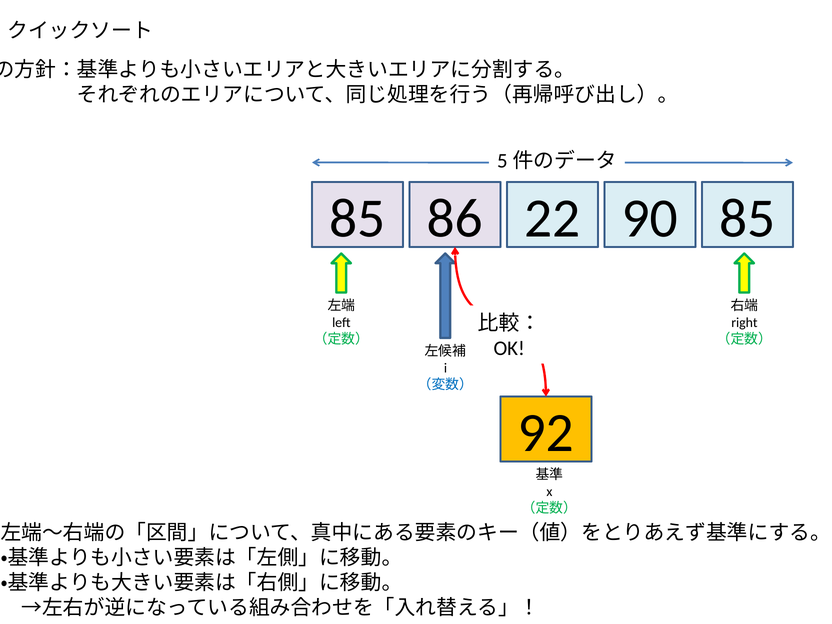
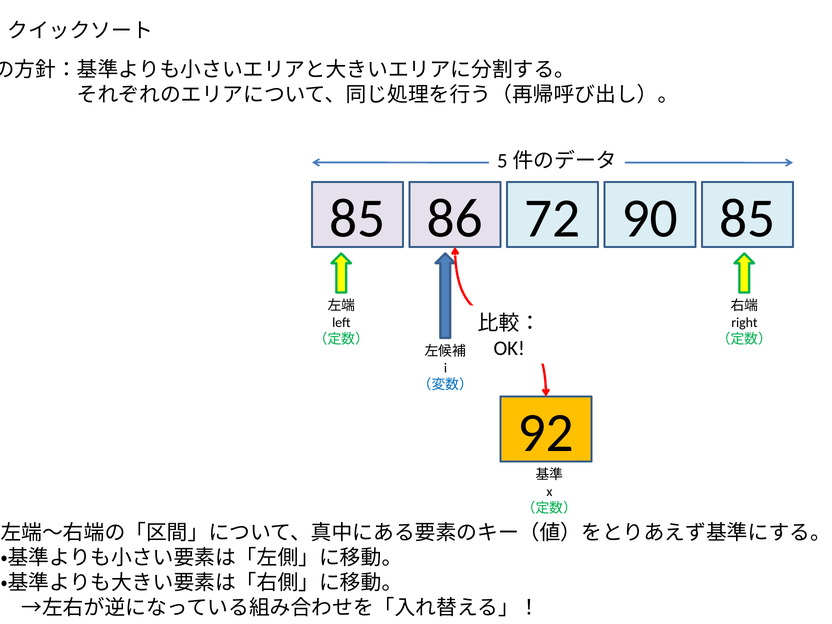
22: 22 -> 72
